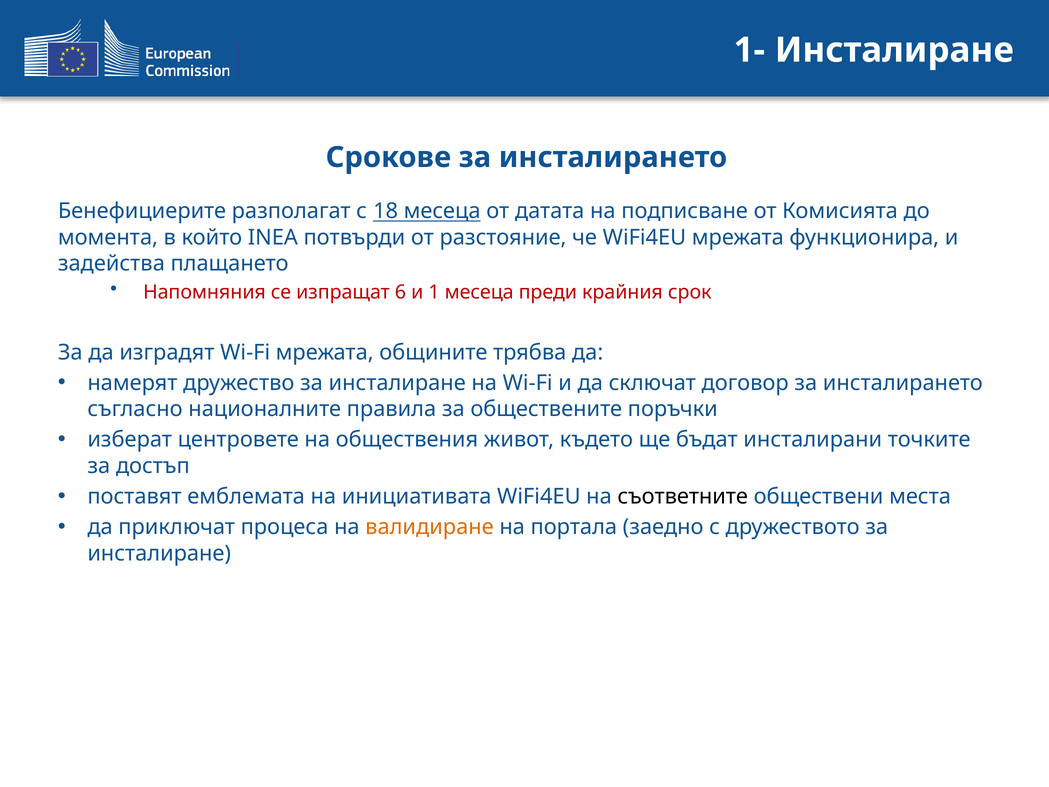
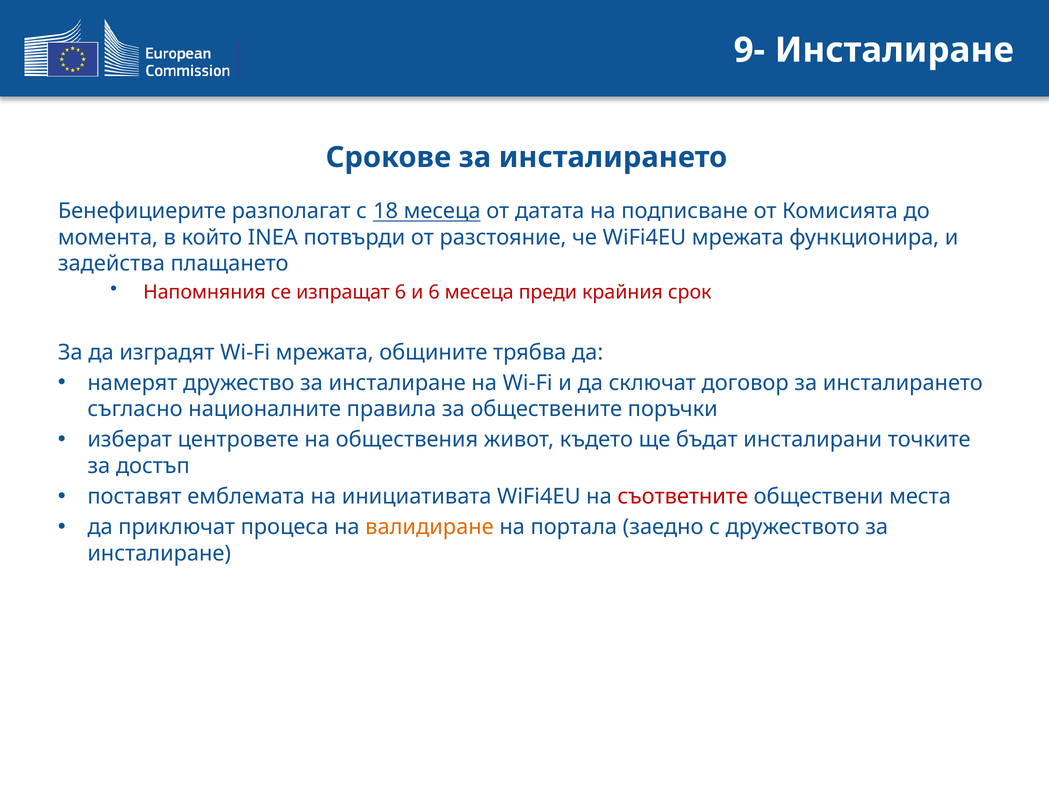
1-: 1- -> 9-
и 1: 1 -> 6
съответните colour: black -> red
